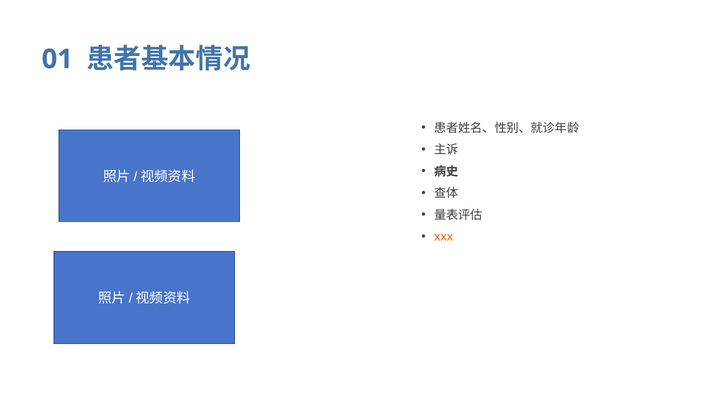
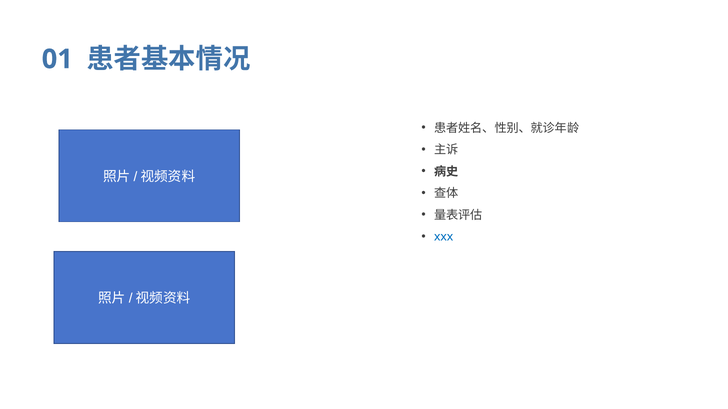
xxx colour: orange -> blue
